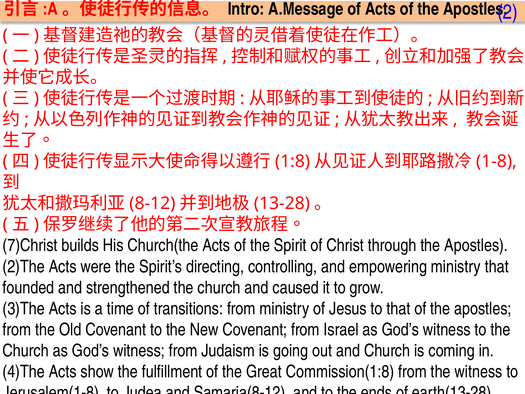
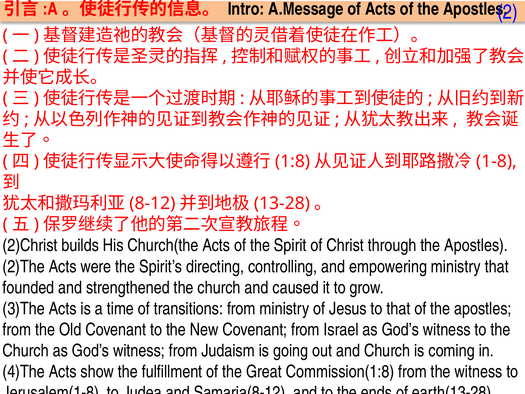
7)Christ: 7)Christ -> 2)Christ
